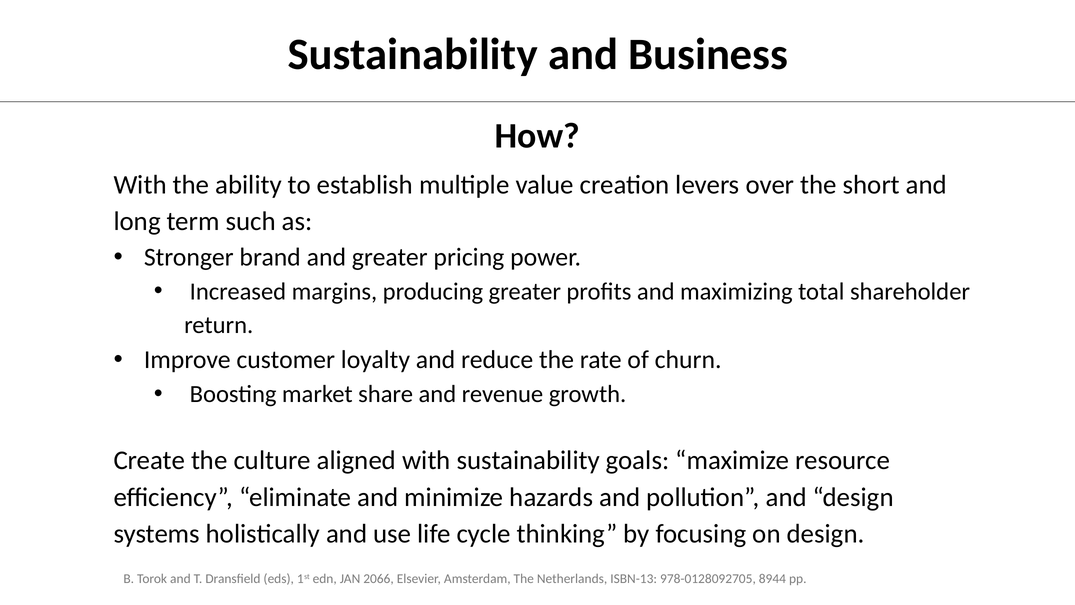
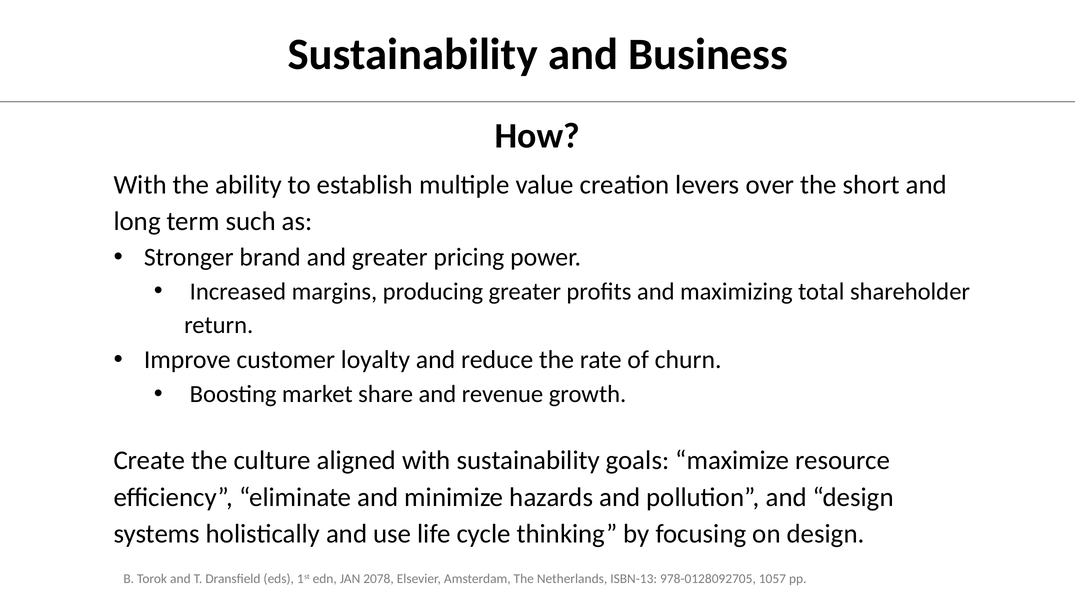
2066: 2066 -> 2078
8944: 8944 -> 1057
